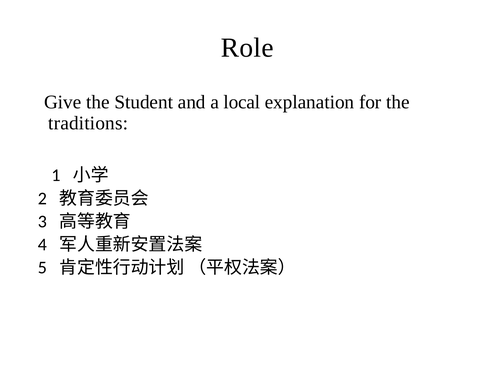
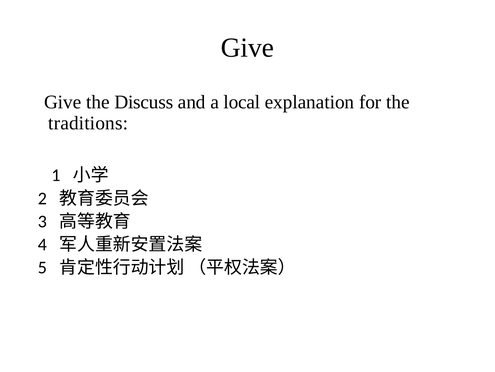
Role at (247, 48): Role -> Give
Student: Student -> Discuss
